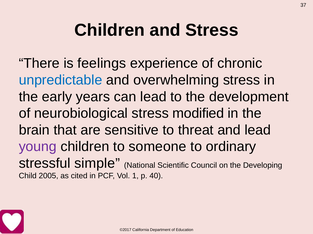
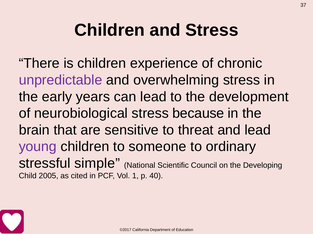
is feelings: feelings -> children
unpredictable colour: blue -> purple
modified: modified -> because
